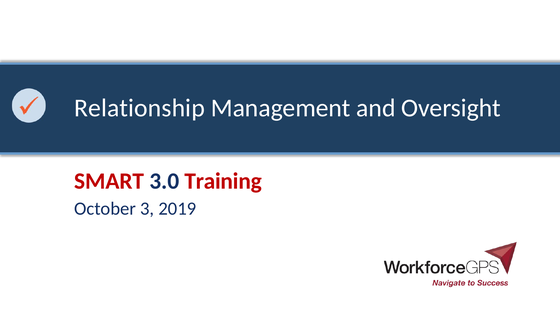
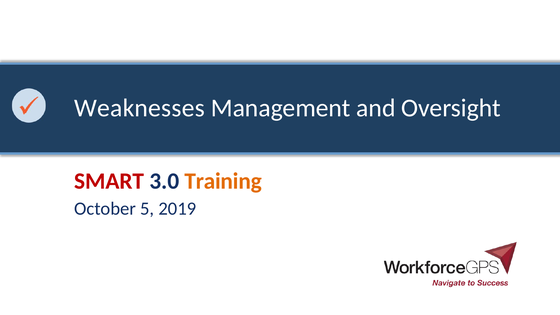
Relationship: Relationship -> Weaknesses
Training colour: red -> orange
3: 3 -> 5
